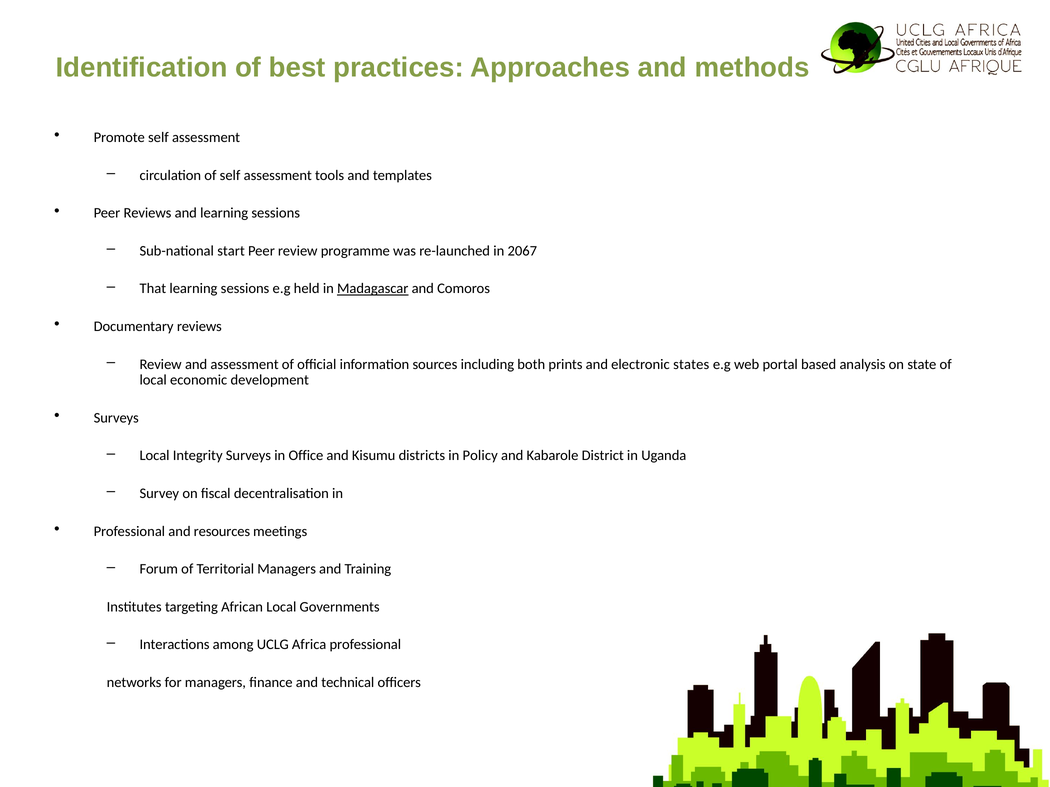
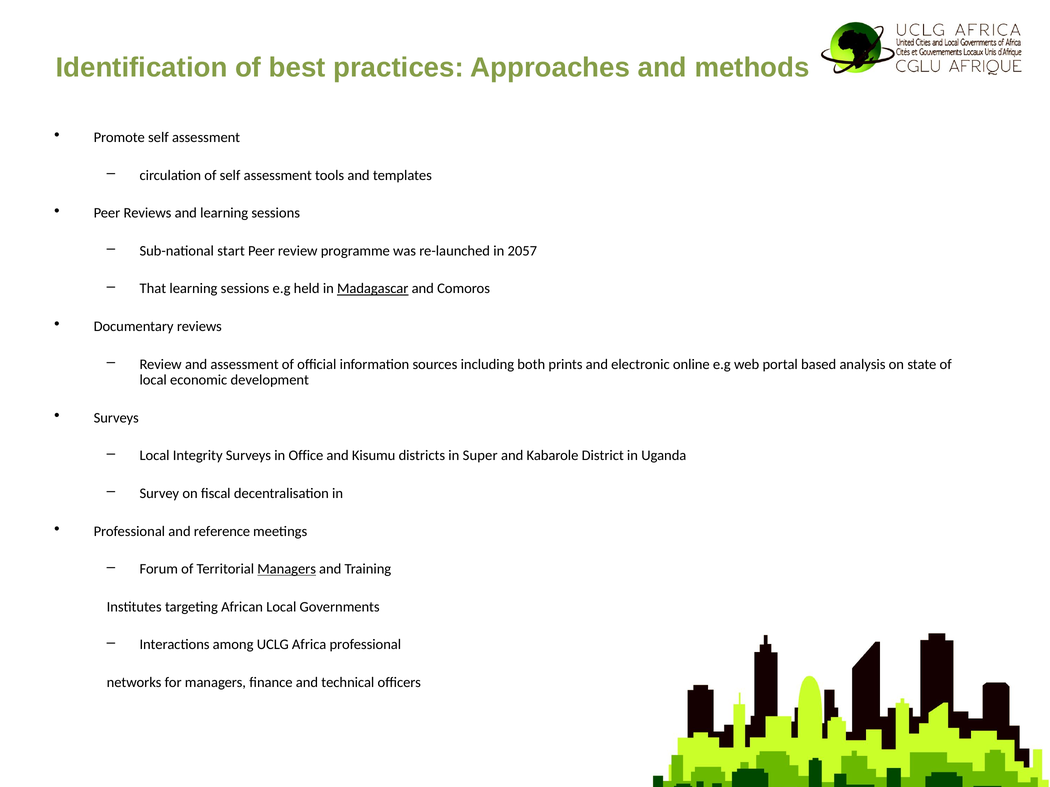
2067: 2067 -> 2057
states: states -> online
Policy: Policy -> Super
resources: resources -> reference
Managers at (287, 569) underline: none -> present
